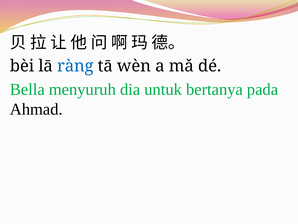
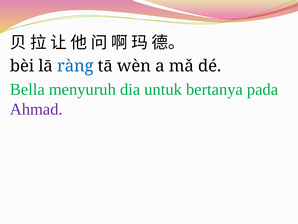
Ahmad colour: black -> purple
